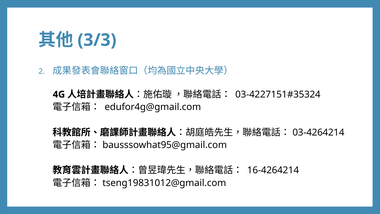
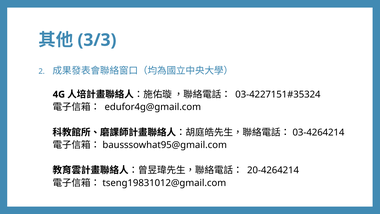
16-4264214: 16-4264214 -> 20-4264214
